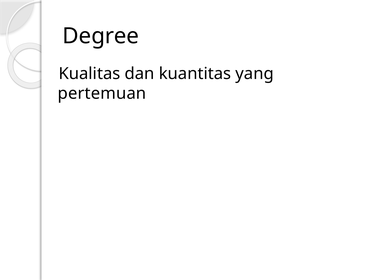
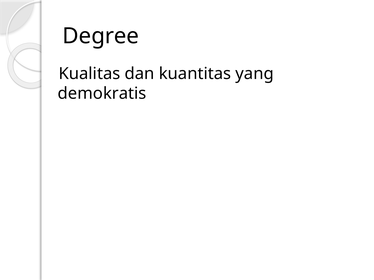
pertemuan: pertemuan -> demokratis
